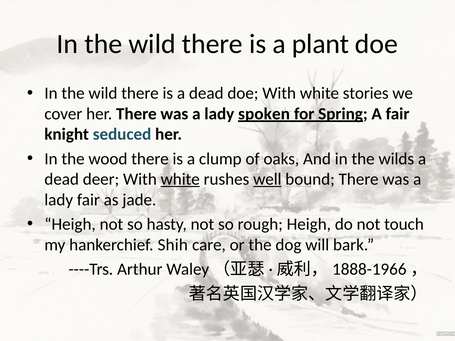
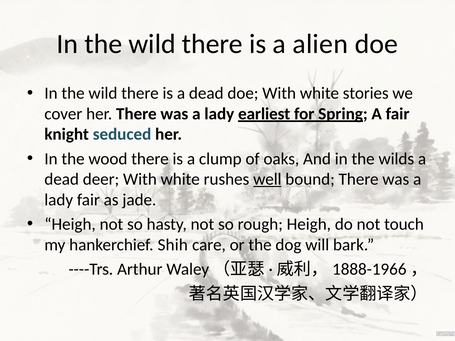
plant: plant -> alien
spoken: spoken -> earliest
white at (180, 179) underline: present -> none
